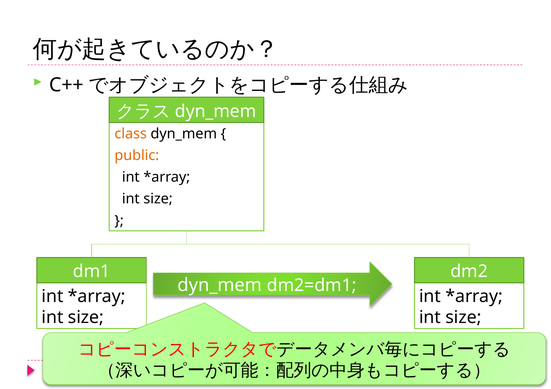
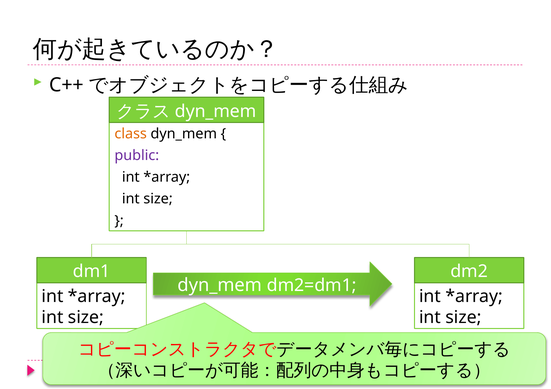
public colour: orange -> purple
